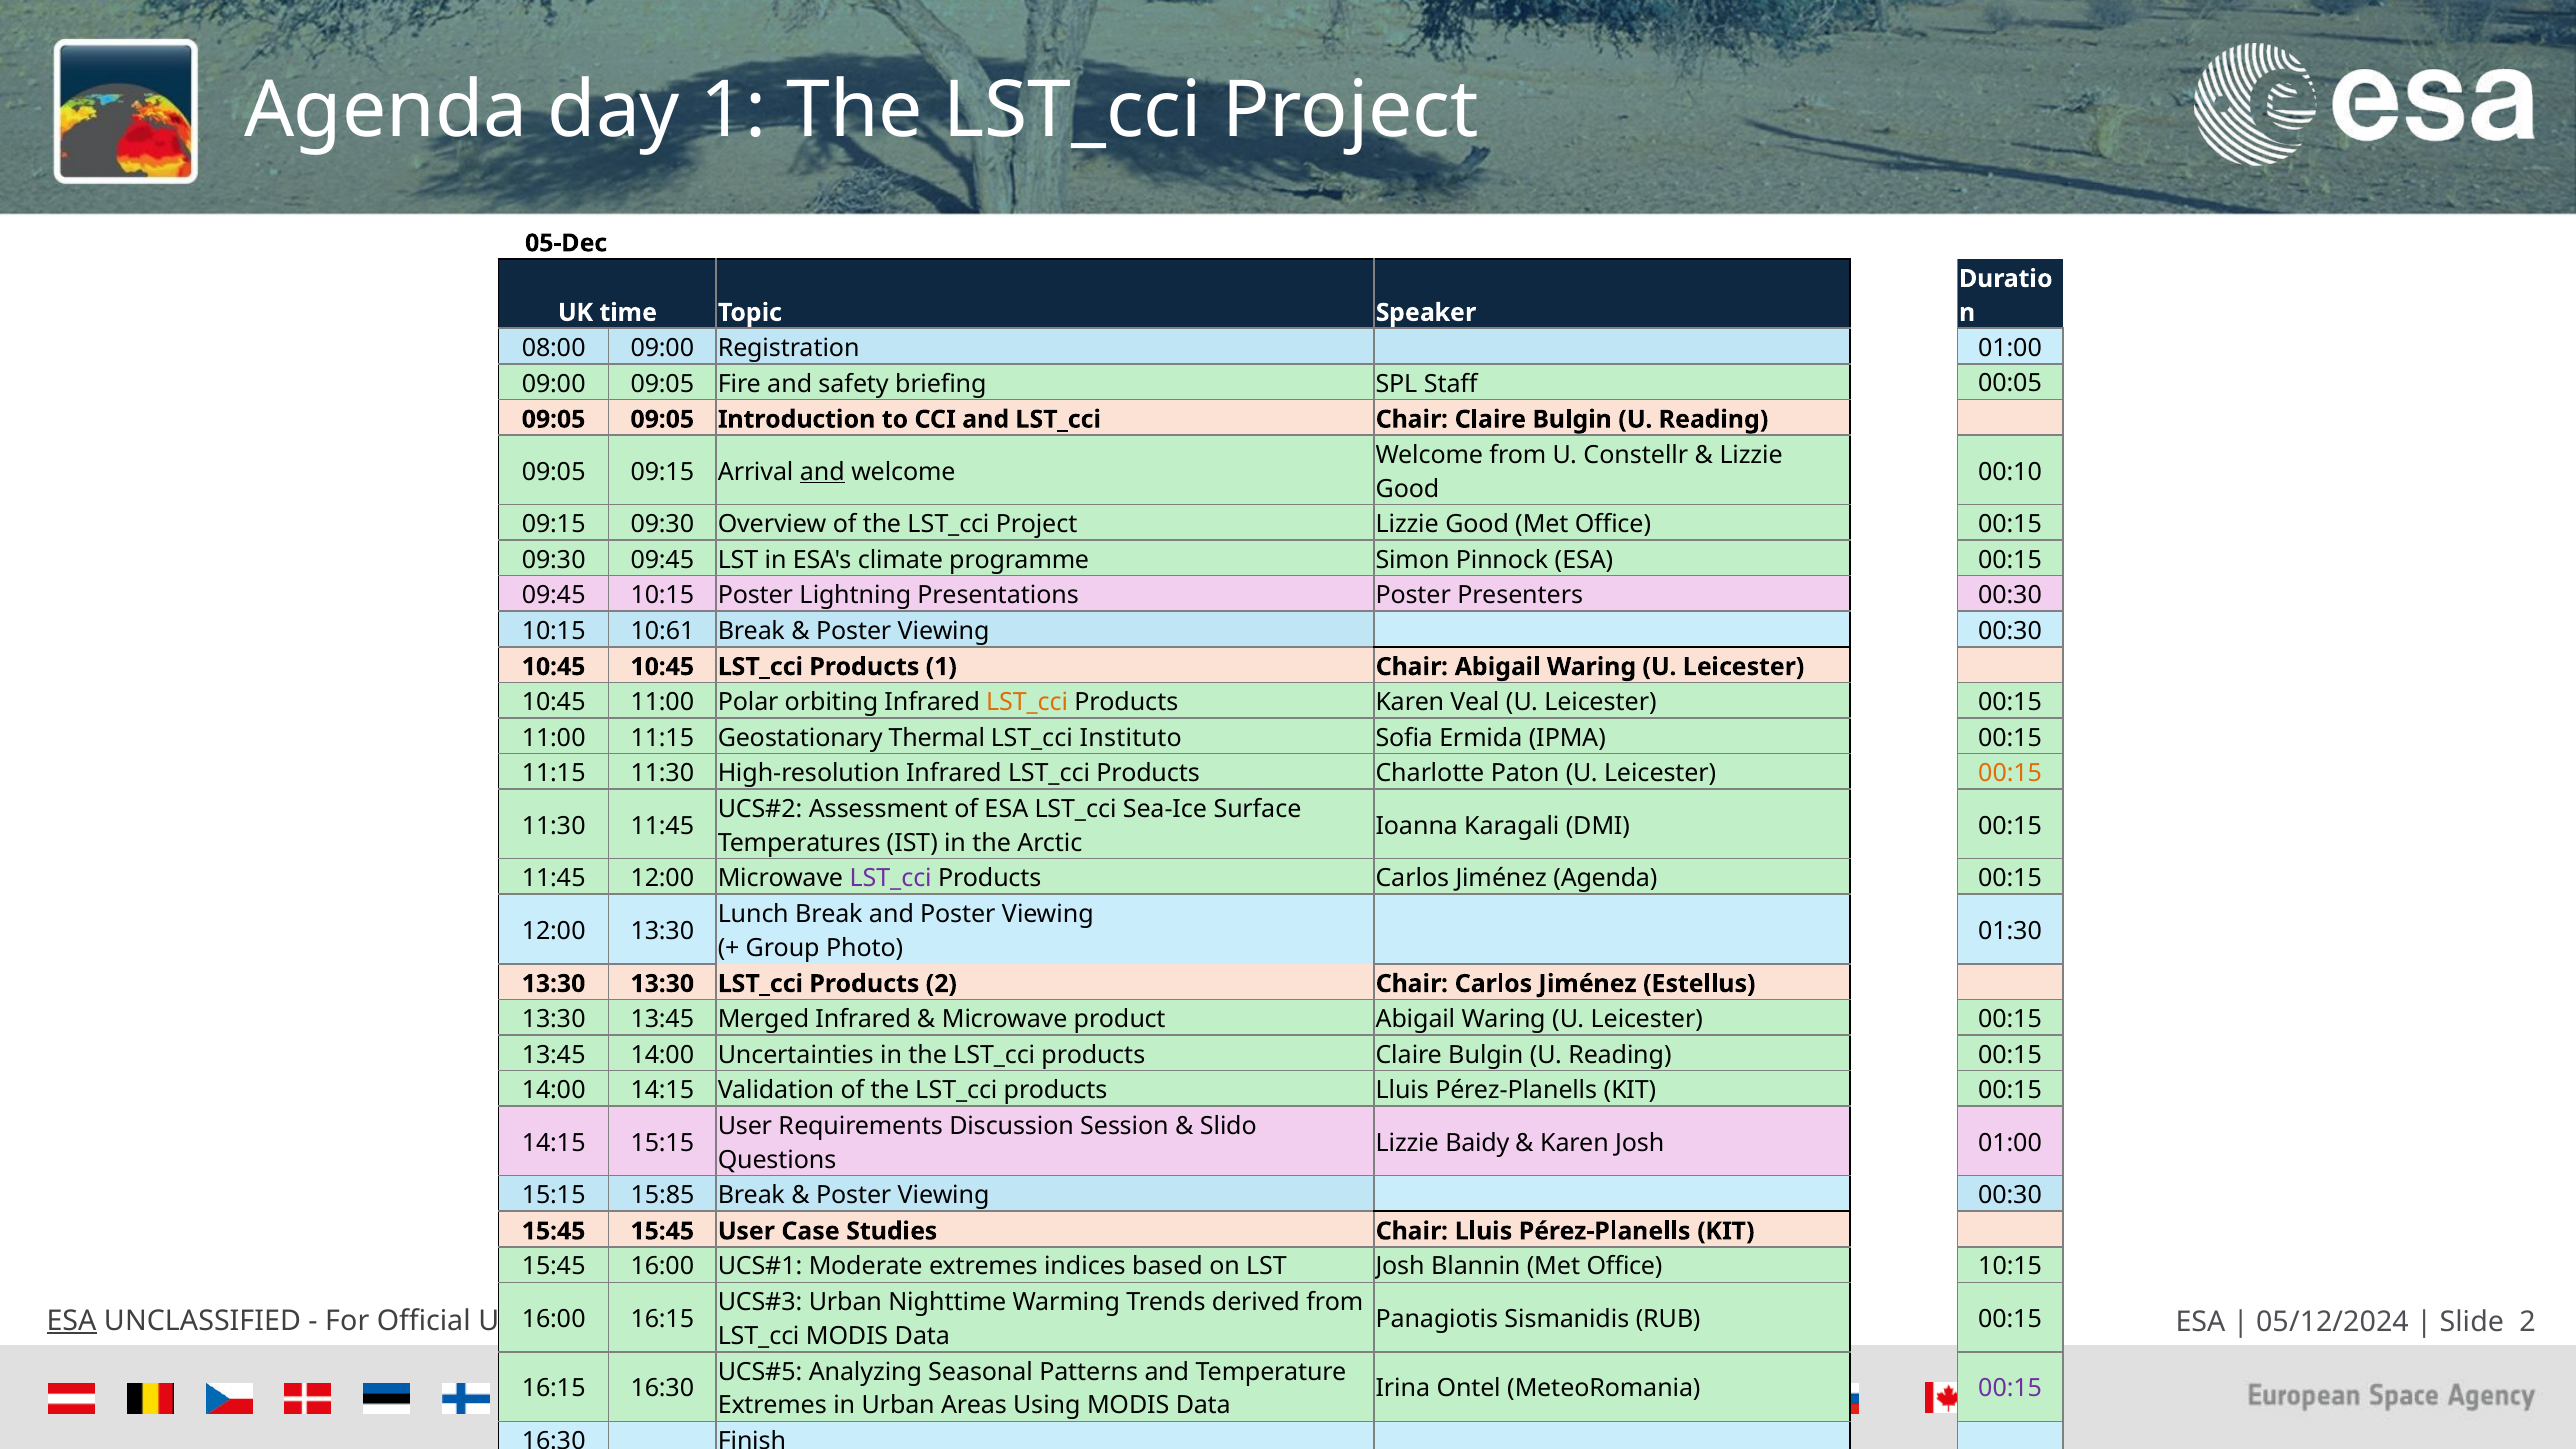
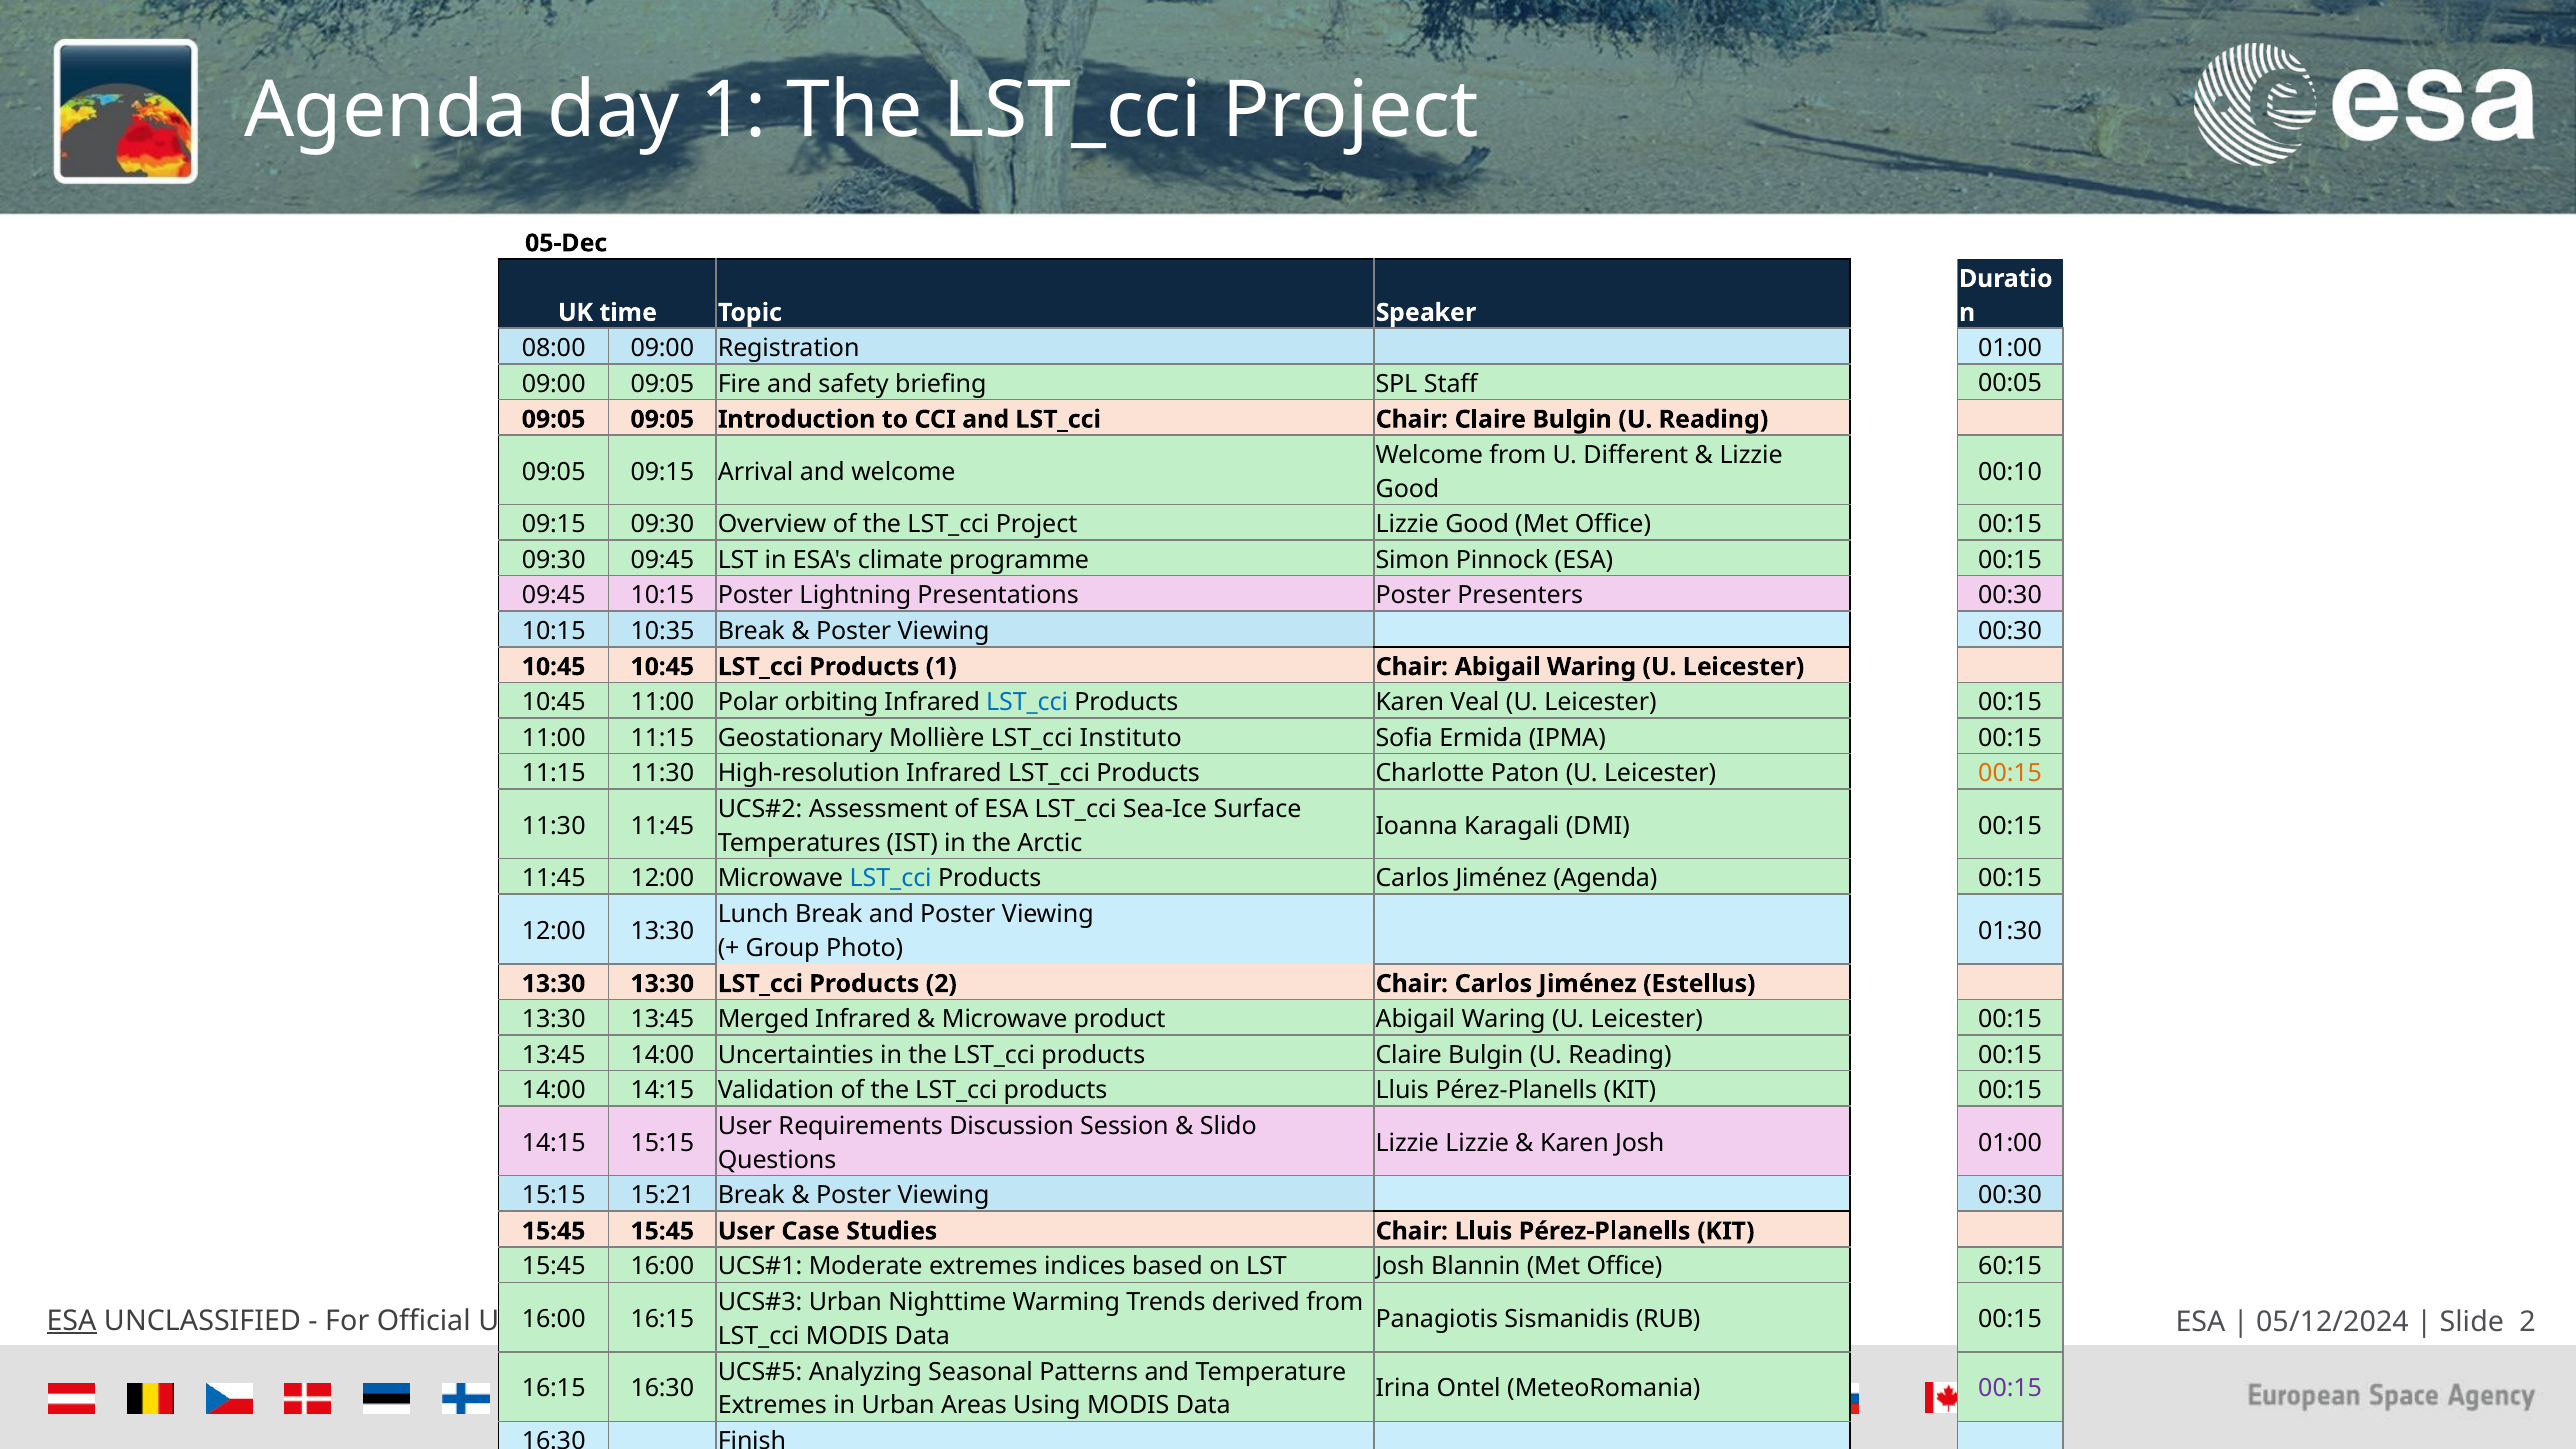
Constellr: Constellr -> Different
and at (822, 472) underline: present -> none
10:61: 10:61 -> 10:35
LST_cci at (1027, 702) colour: orange -> blue
Thermal: Thermal -> Mollière
LST_cci at (891, 879) colour: purple -> blue
Lizzie Baidy: Baidy -> Lizzie
15:85: 15:85 -> 15:21
Office 10:15: 10:15 -> 60:15
